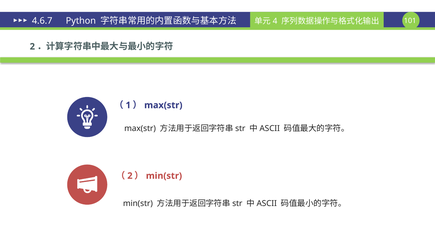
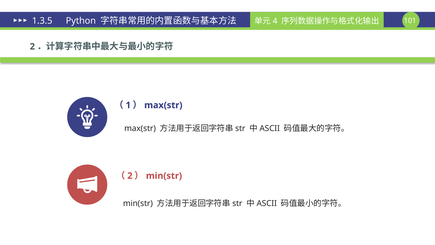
4.6.7: 4.6.7 -> 1.3.5
